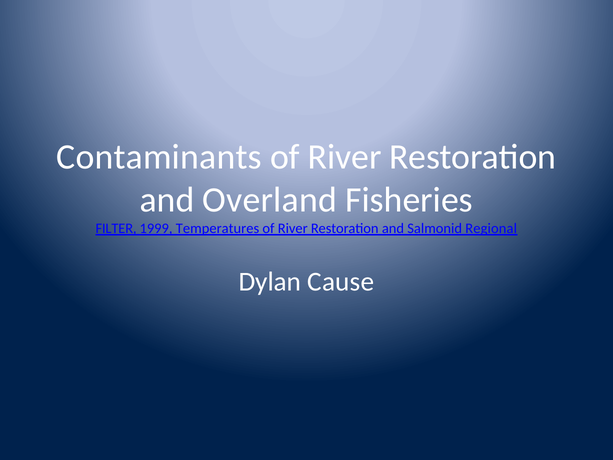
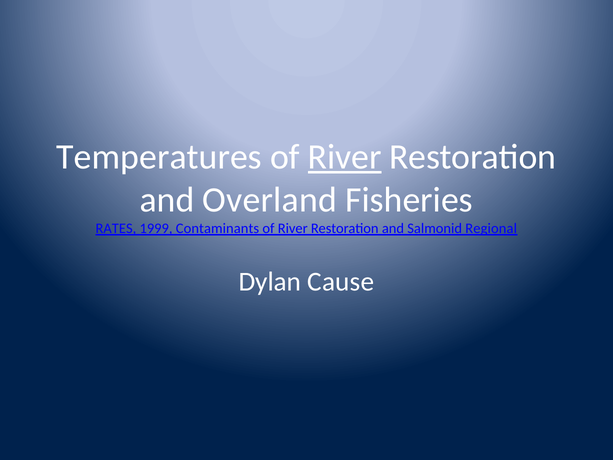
Contaminants: Contaminants -> Temperatures
River at (345, 157) underline: none -> present
FILTER: FILTER -> RATES
Temperatures: Temperatures -> Contaminants
